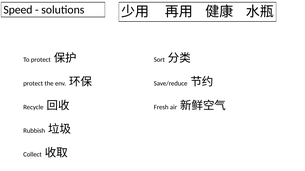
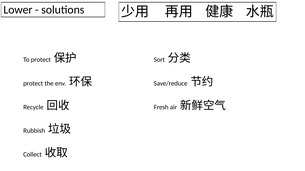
Speed: Speed -> Lower
